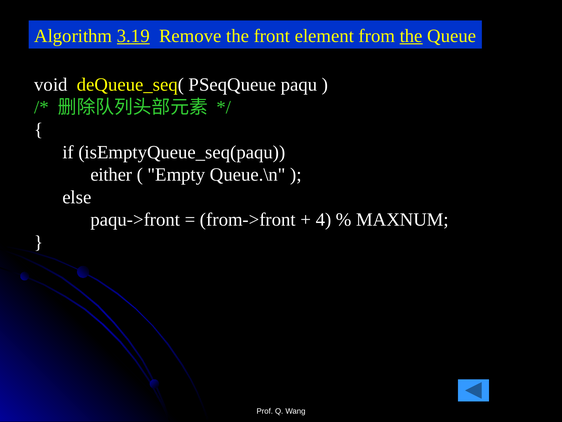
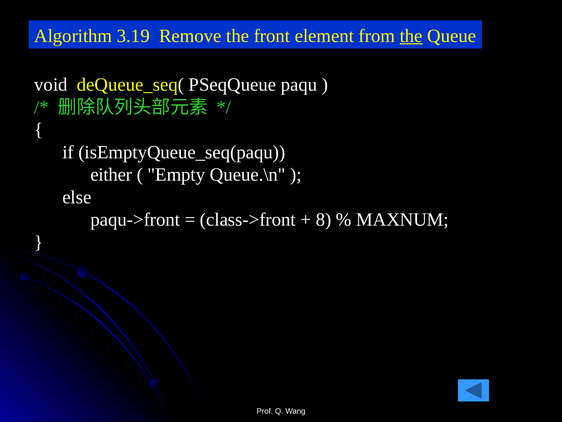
3.19 underline: present -> none
from->front: from->front -> class->front
4: 4 -> 8
